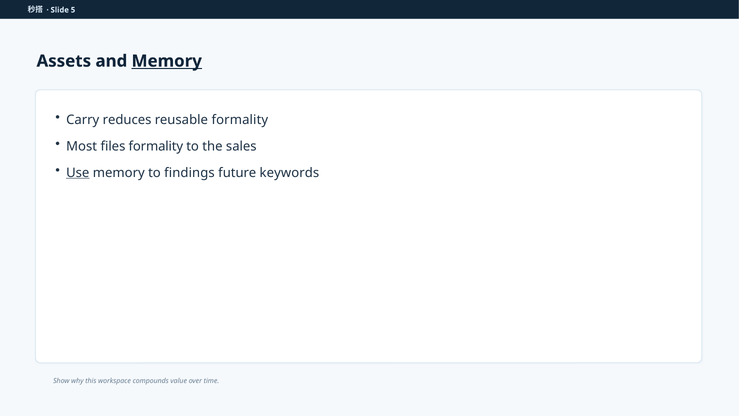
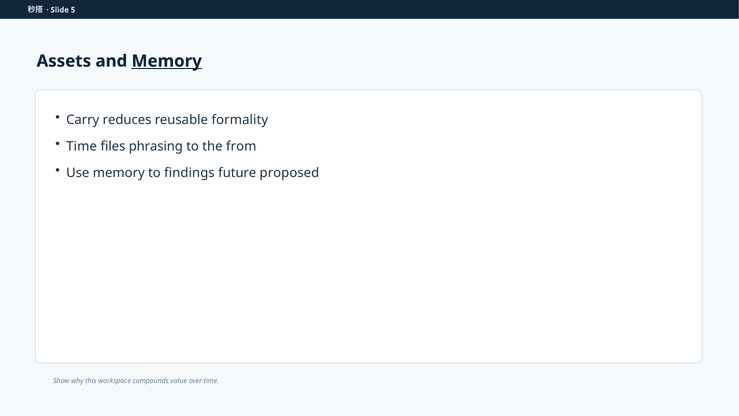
Most at (82, 146): Most -> Time
files formality: formality -> phrasing
sales: sales -> from
Use underline: present -> none
keywords: keywords -> proposed
